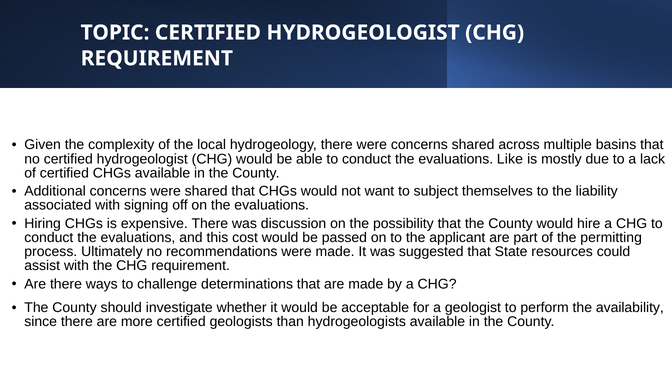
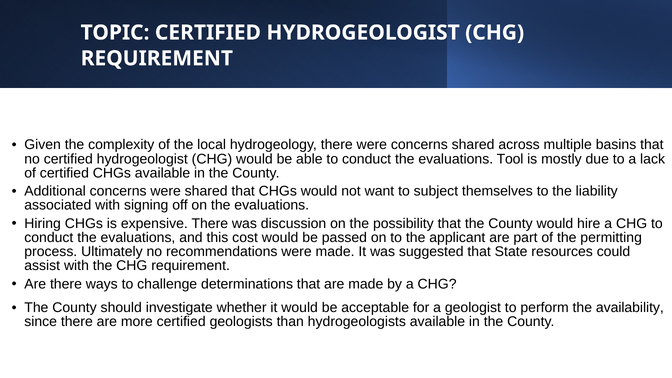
Like: Like -> Tool
